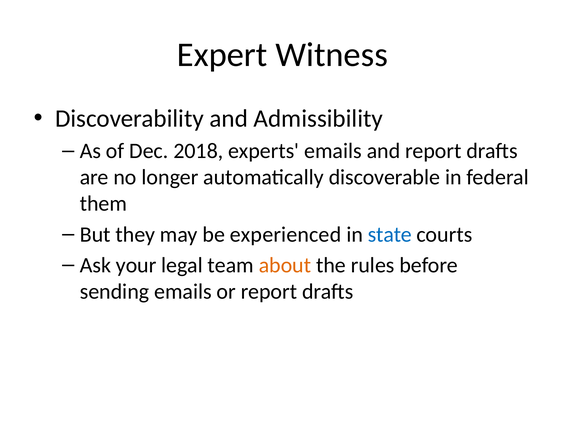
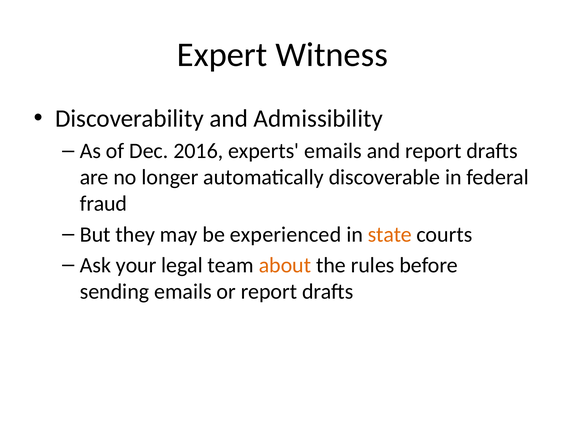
2018: 2018 -> 2016
them: them -> fraud
state colour: blue -> orange
